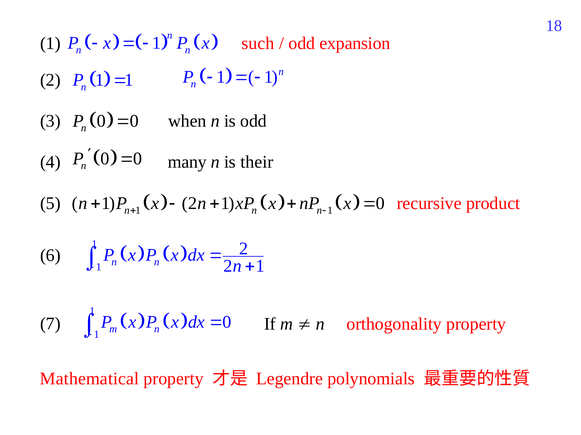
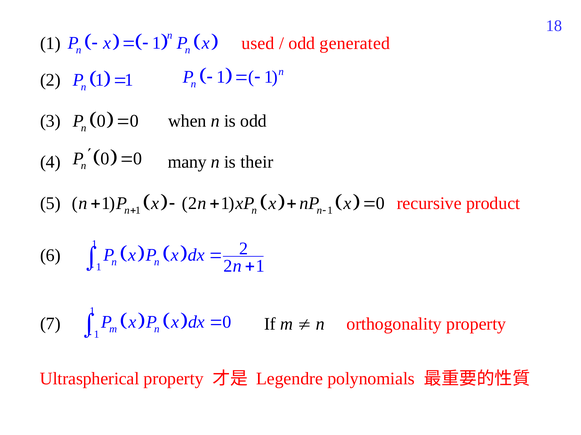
such: such -> used
expansion: expansion -> generated
Mathematical: Mathematical -> Ultraspherical
